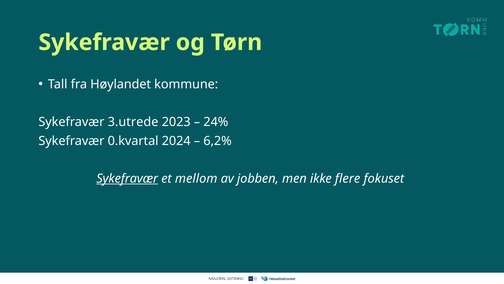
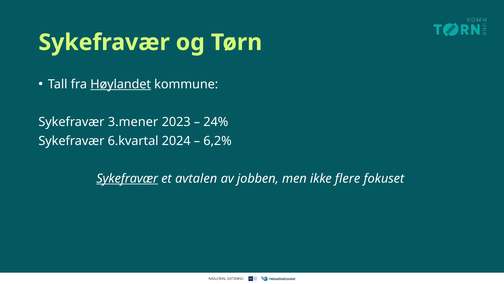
Høylandet underline: none -> present
3.utrede: 3.utrede -> 3.mener
0.kvartal: 0.kvartal -> 6.kvartal
mellom: mellom -> avtalen
